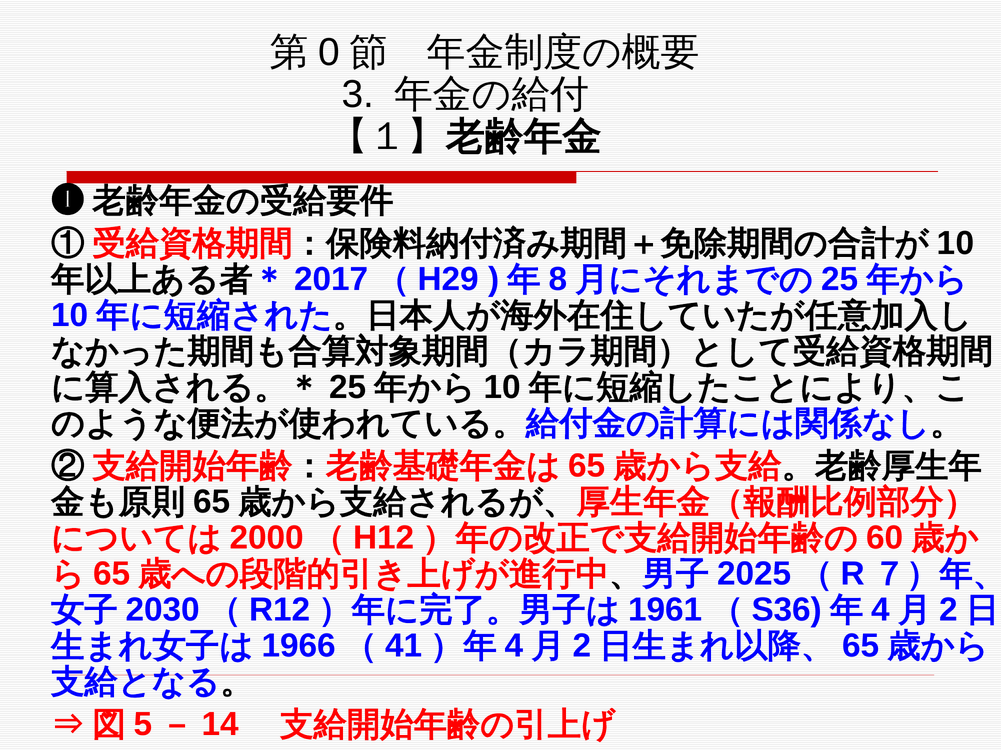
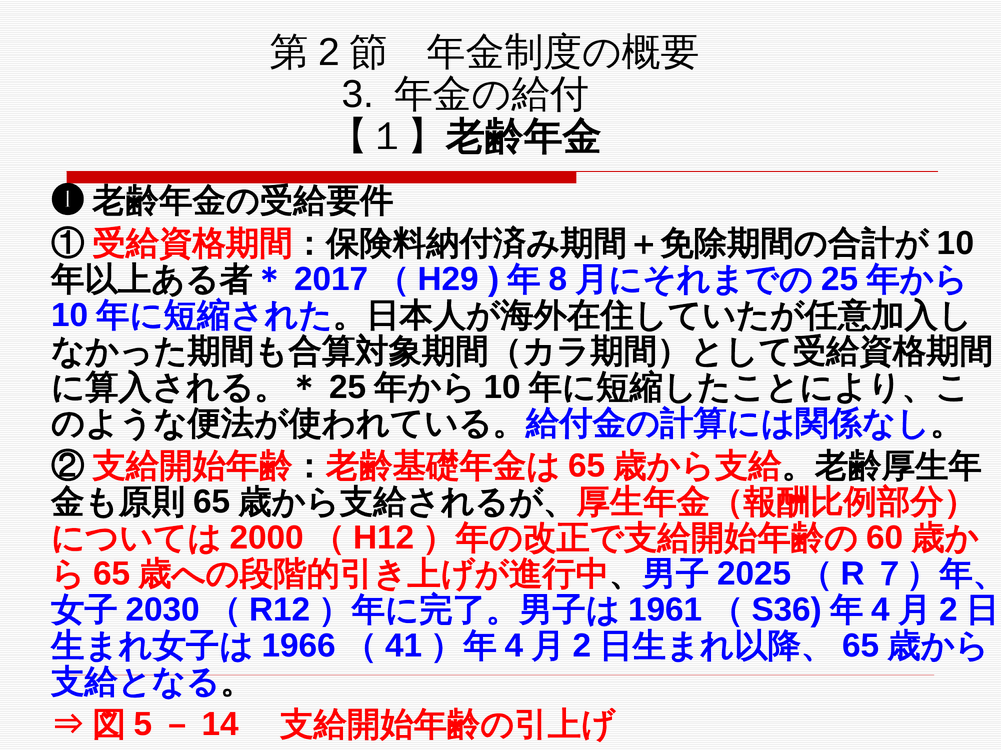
0 at (329, 53): 0 -> 2
